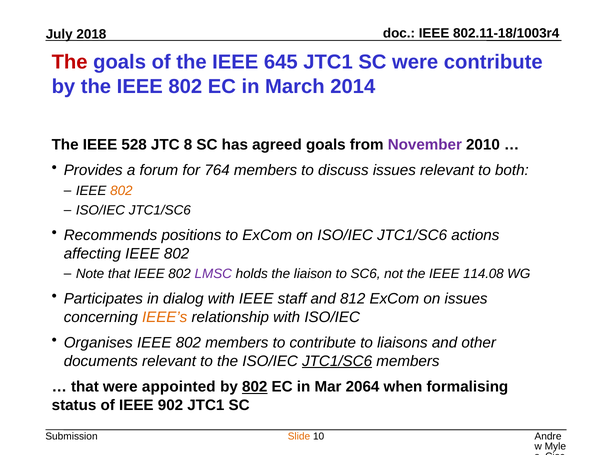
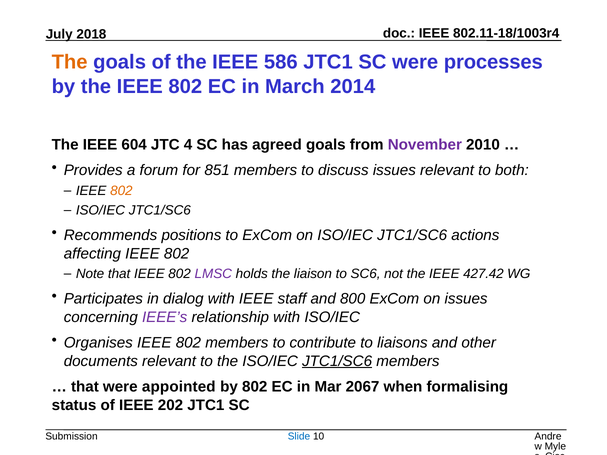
The at (70, 62) colour: red -> orange
645: 645 -> 586
were contribute: contribute -> processes
528: 528 -> 604
8: 8 -> 4
764: 764 -> 851
114.08: 114.08 -> 427.42
812: 812 -> 800
IEEE’s colour: orange -> purple
802 at (255, 387) underline: present -> none
2064: 2064 -> 2067
902: 902 -> 202
Slide colour: orange -> blue
